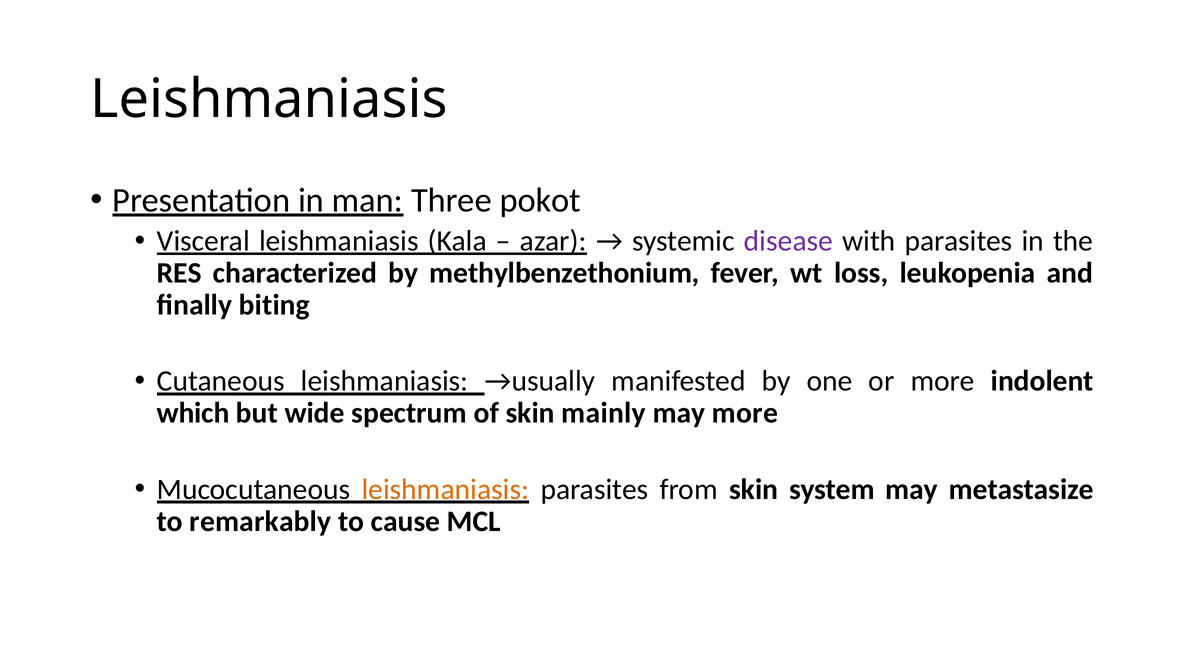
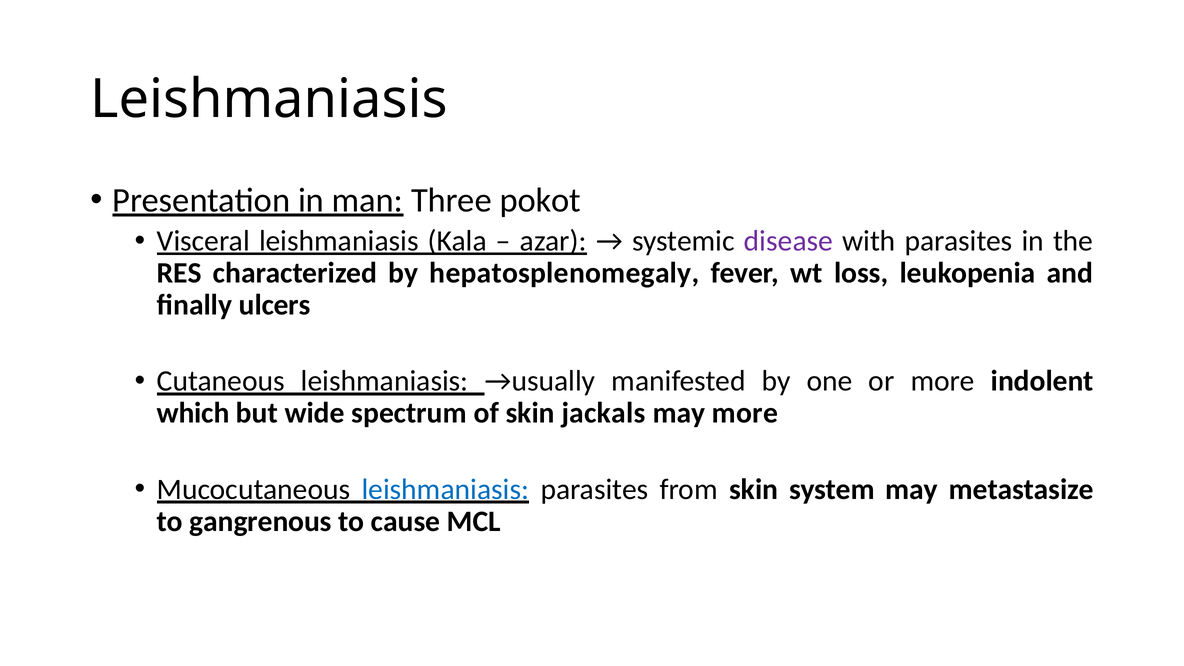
methylbenzethonium: methylbenzethonium -> hepatosplenomegaly
biting: biting -> ulcers
mainly: mainly -> jackals
leishmaniasis at (445, 489) colour: orange -> blue
remarkably: remarkably -> gangrenous
